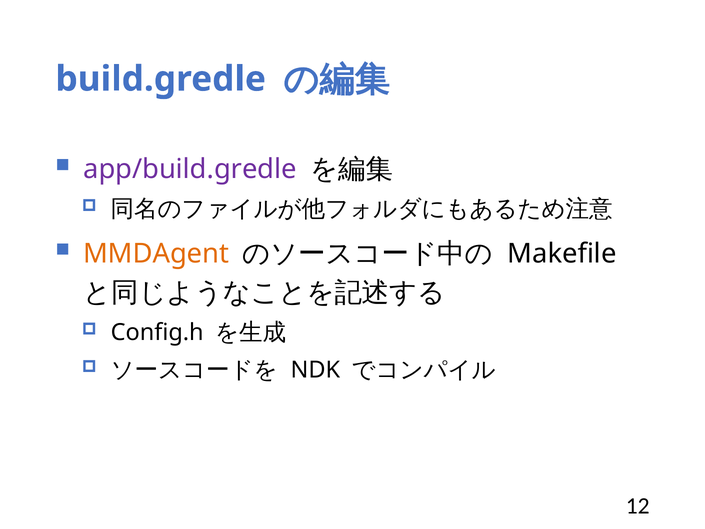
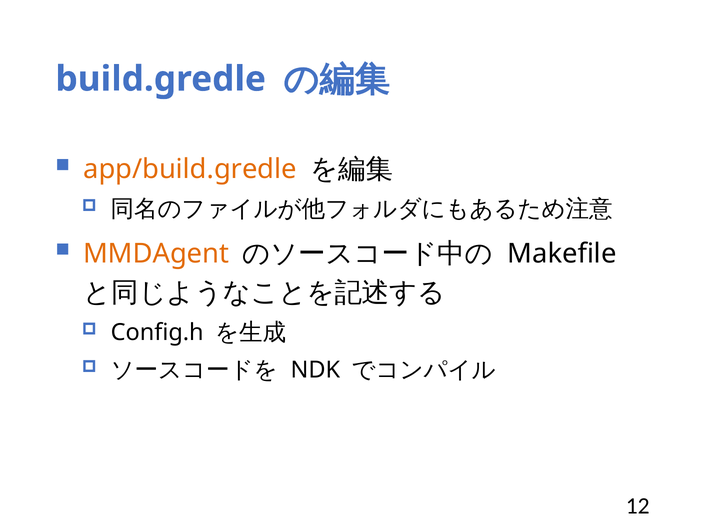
app/build.gredle colour: purple -> orange
